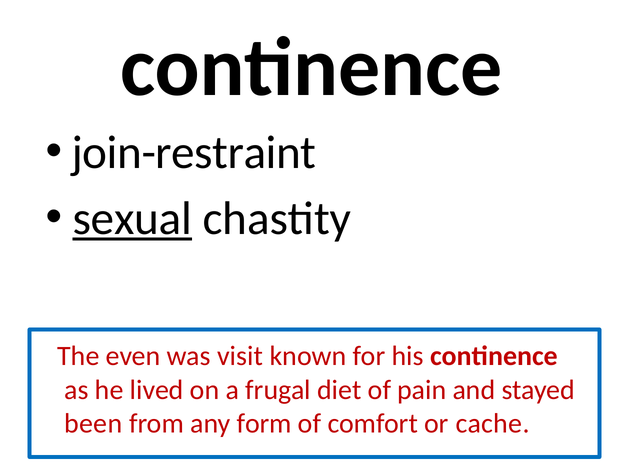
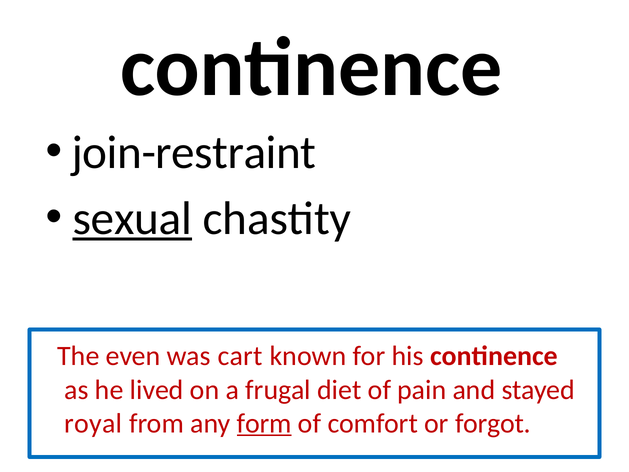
visit: visit -> cart
been: been -> royal
form underline: none -> present
cache: cache -> forgot
